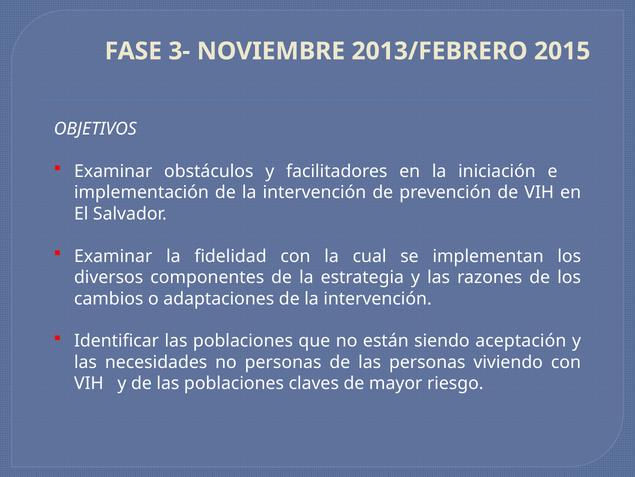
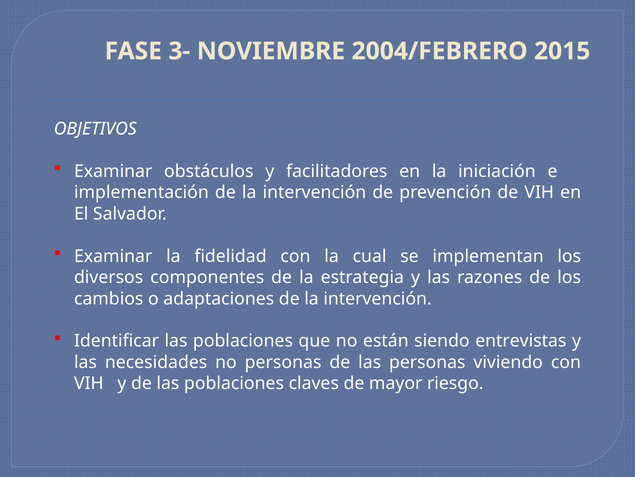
2013/FEBRERO: 2013/FEBRERO -> 2004/FEBRERO
aceptación: aceptación -> entrevistas
